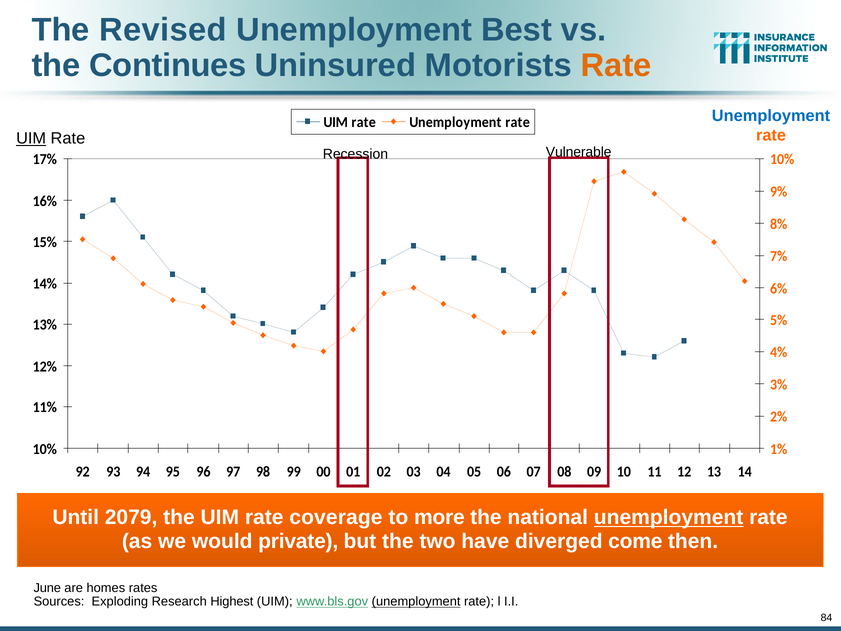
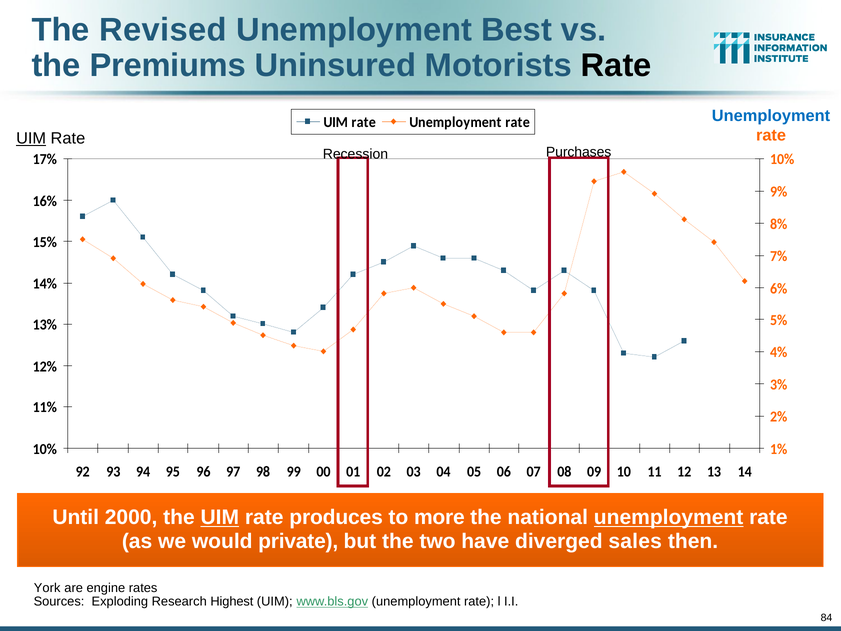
Continues: Continues -> Premiums
Rate at (616, 65) colour: orange -> black
Vulnerable: Vulnerable -> Purchases
2079: 2079 -> 2000
UIM at (220, 517) underline: none -> present
coverage: coverage -> produces
come: come -> sales
June: June -> York
homes: homes -> engine
unemployment at (416, 601) underline: present -> none
